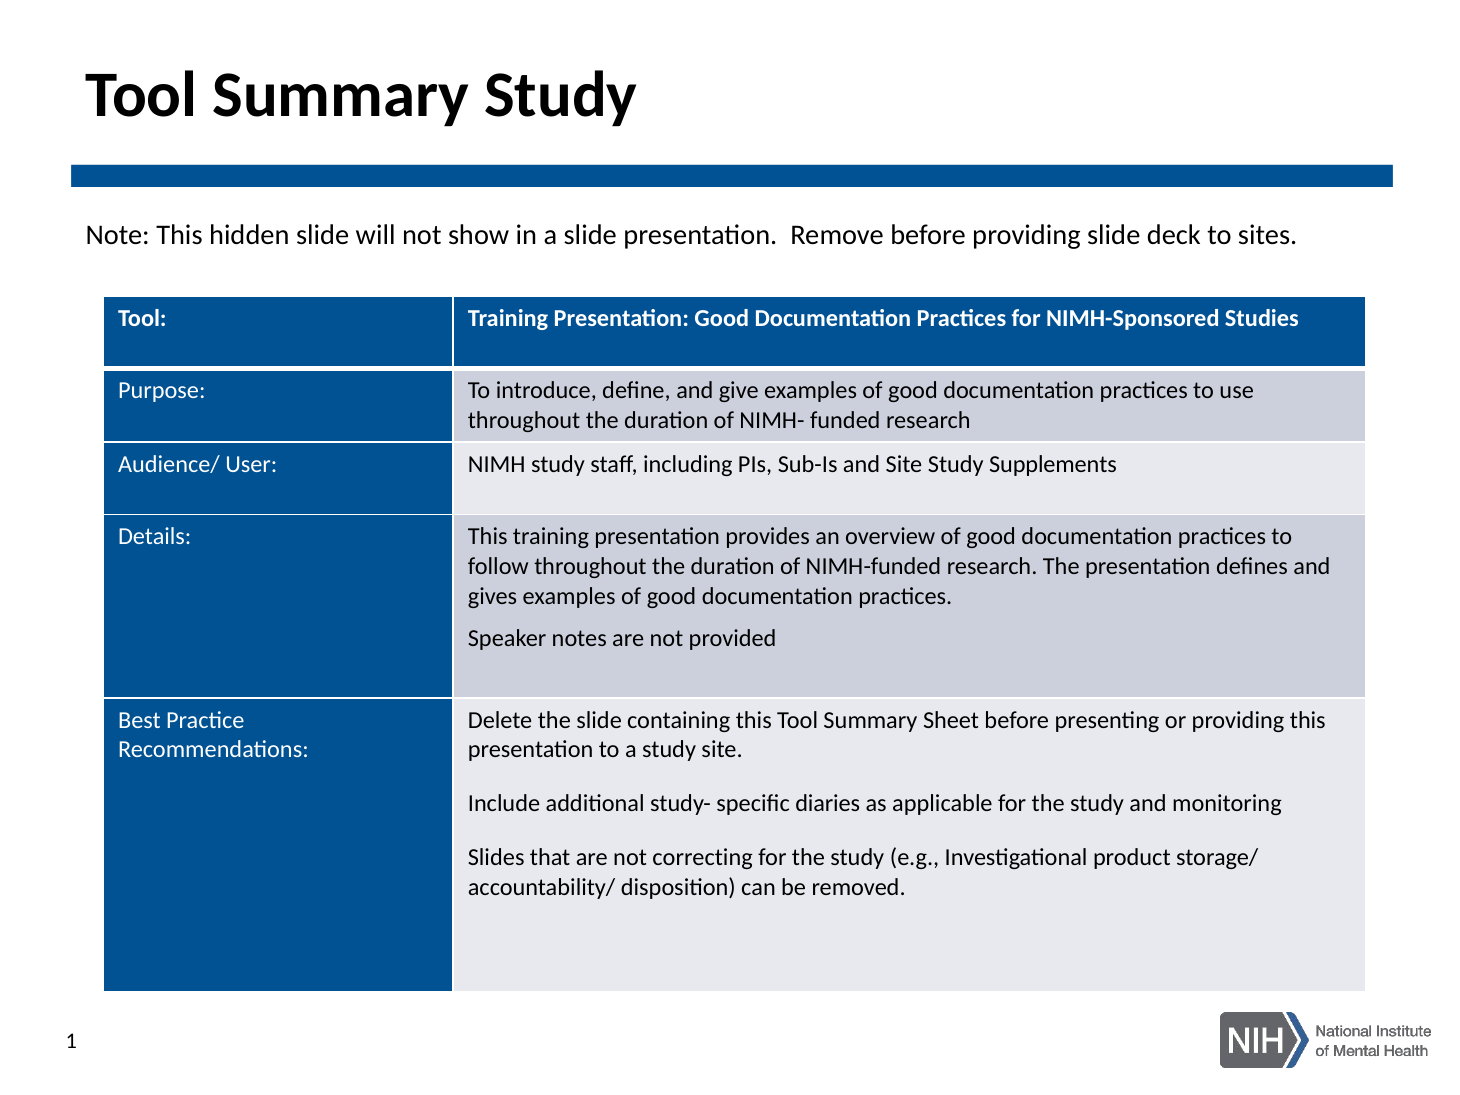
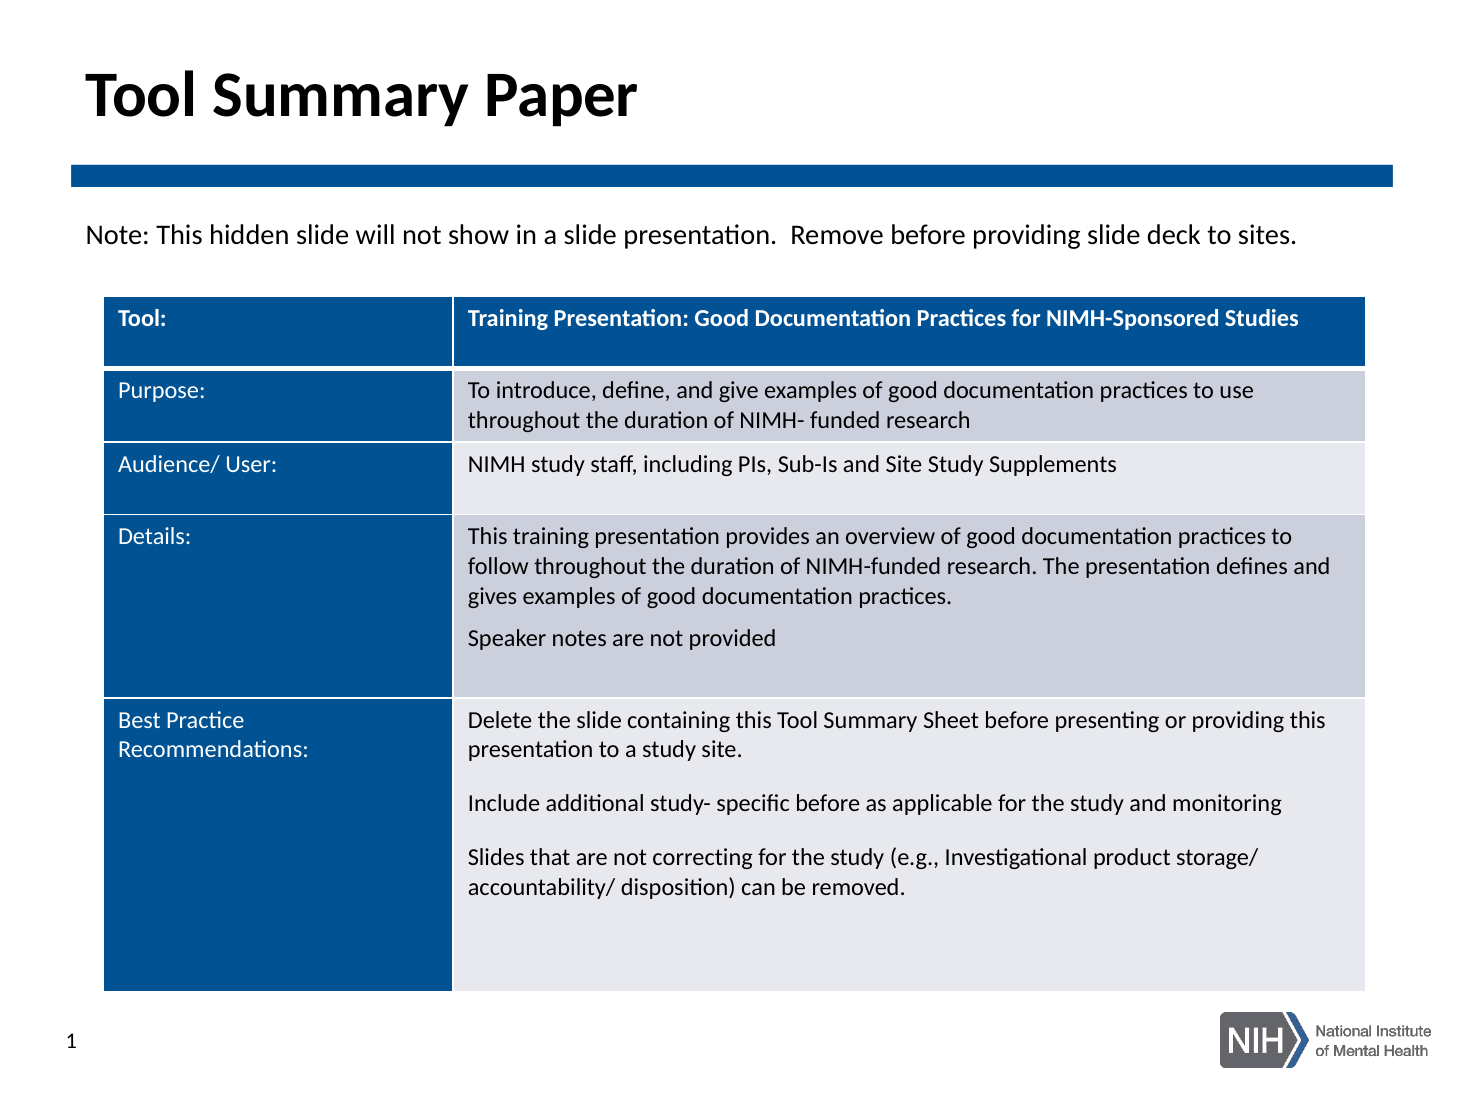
Summary Study: Study -> Paper
specific diaries: diaries -> before
